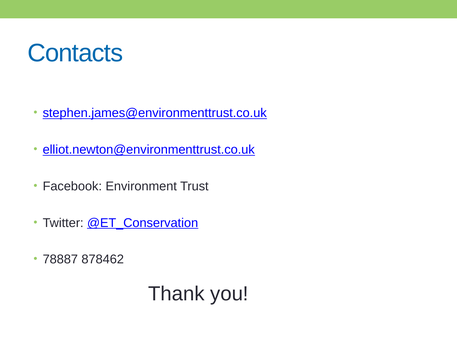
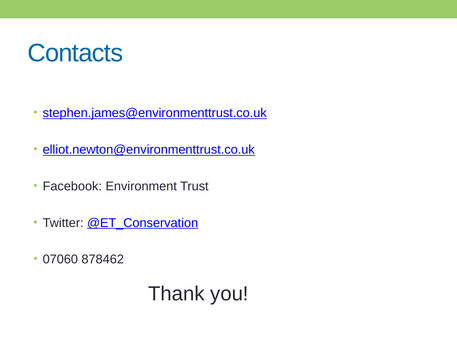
78887: 78887 -> 07060
